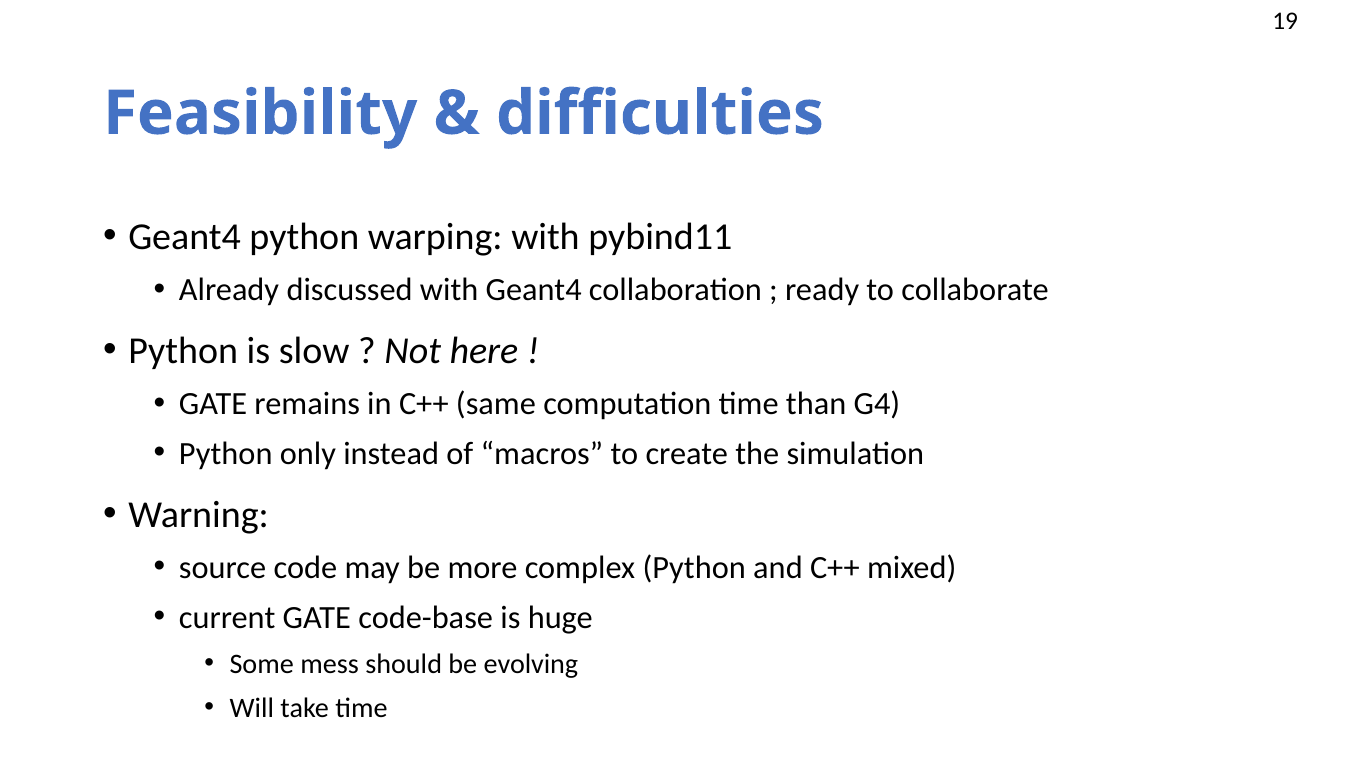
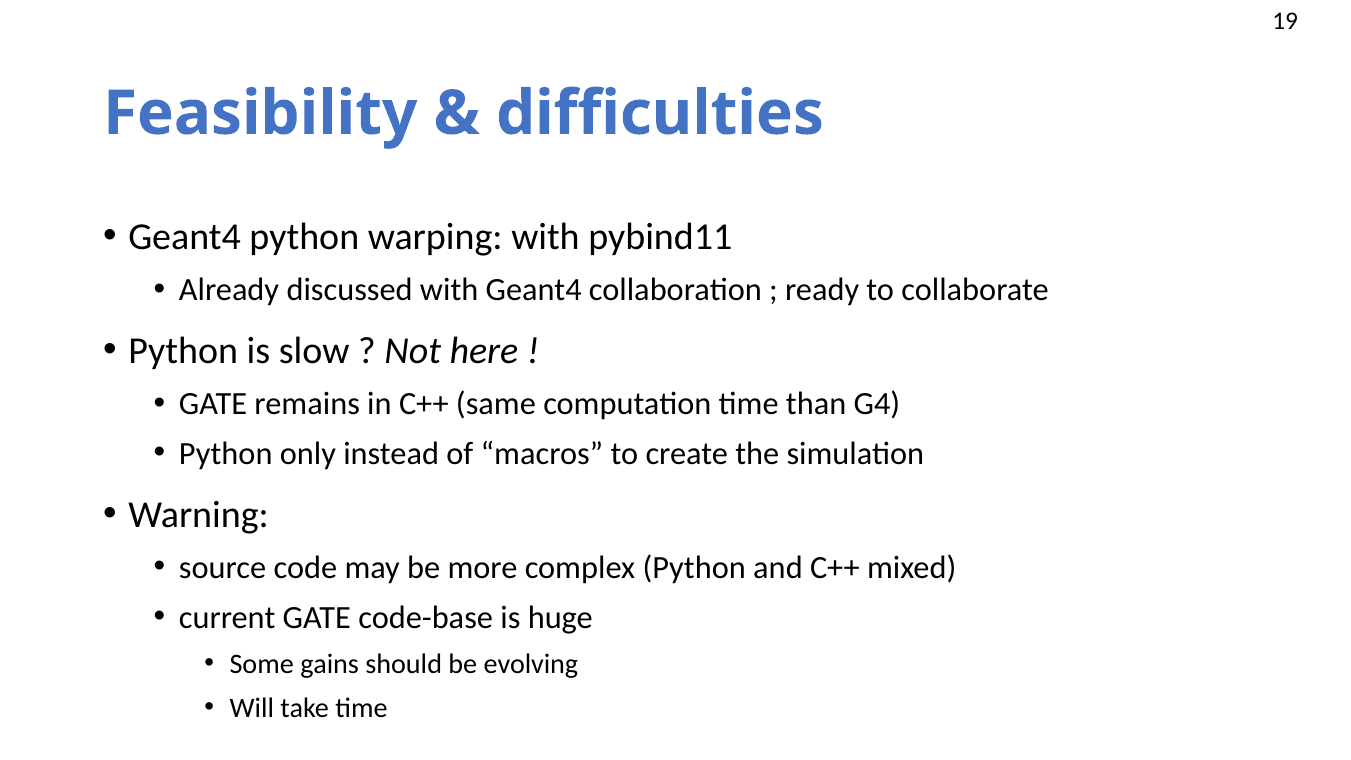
mess: mess -> gains
